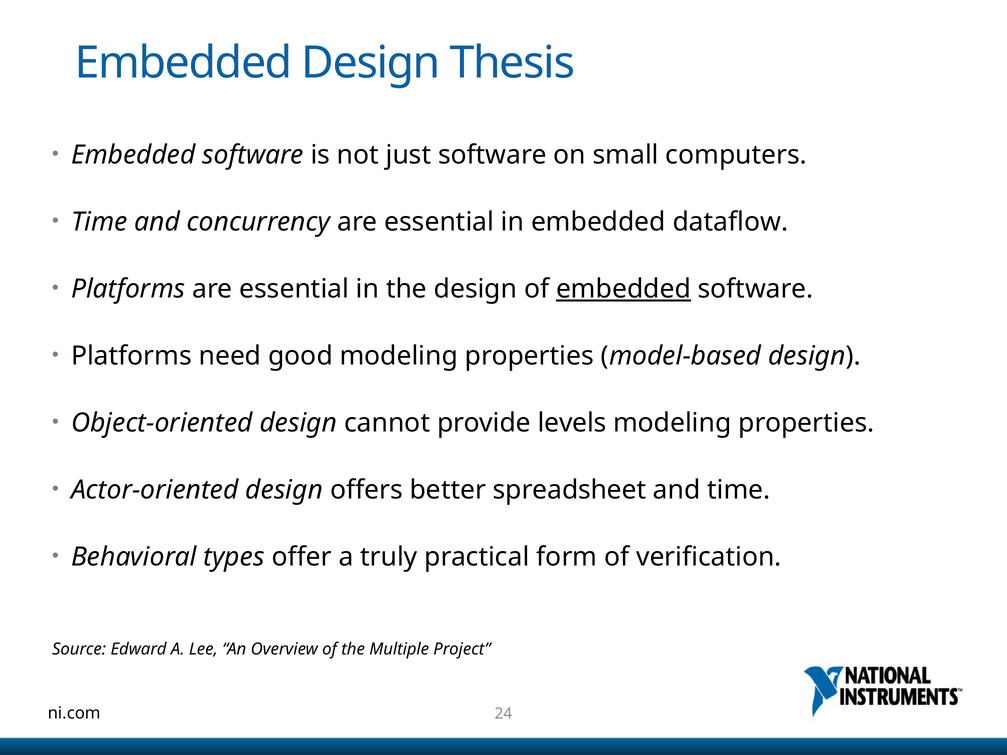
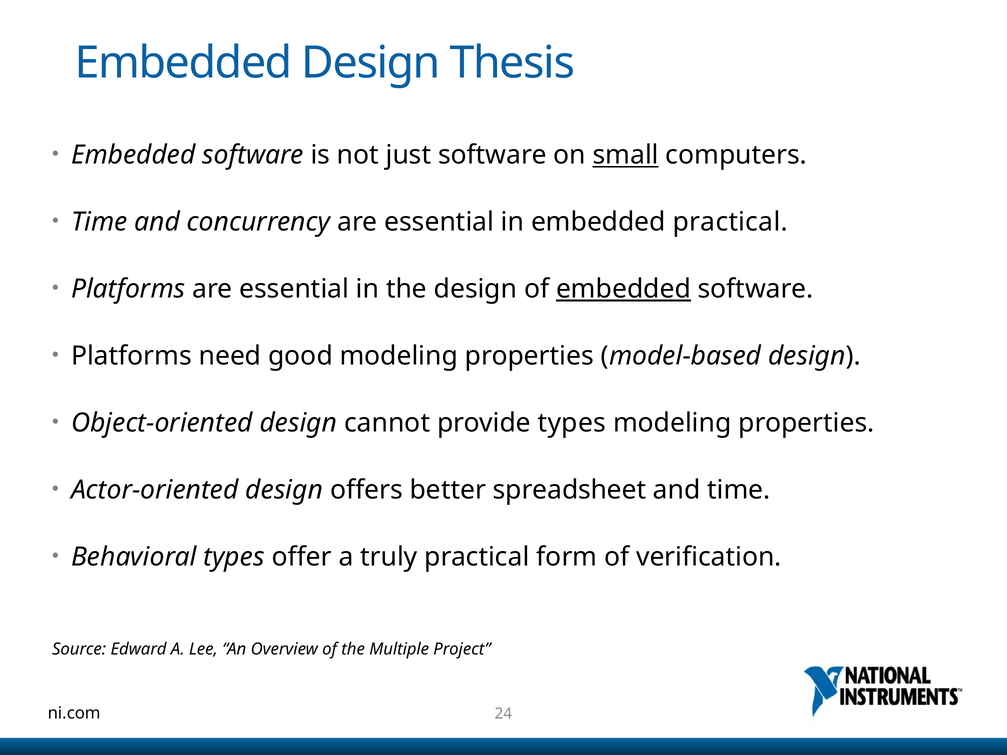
small underline: none -> present
embedded dataflow: dataflow -> practical
provide levels: levels -> types
